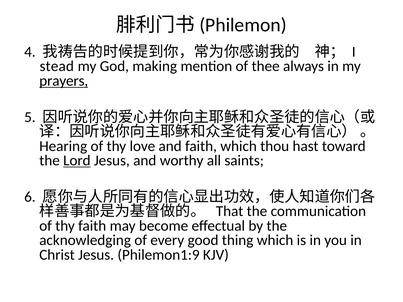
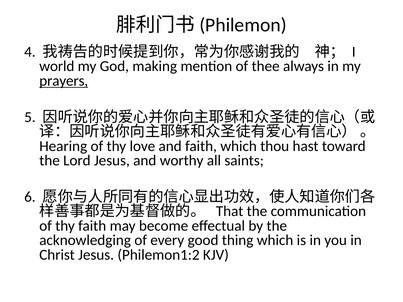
stead: stead -> world
Lord underline: present -> none
Philemon1:9: Philemon1:9 -> Philemon1:2
